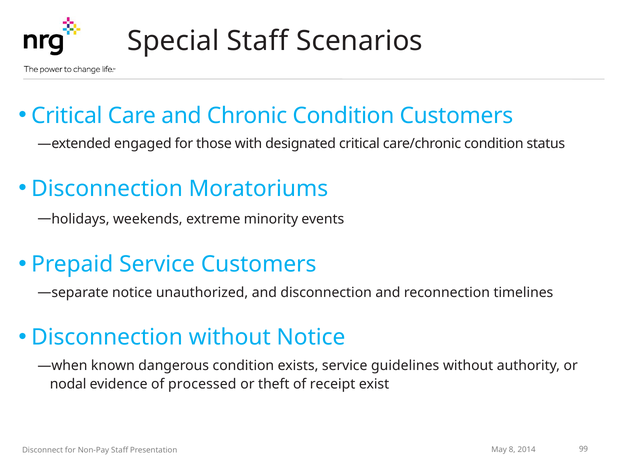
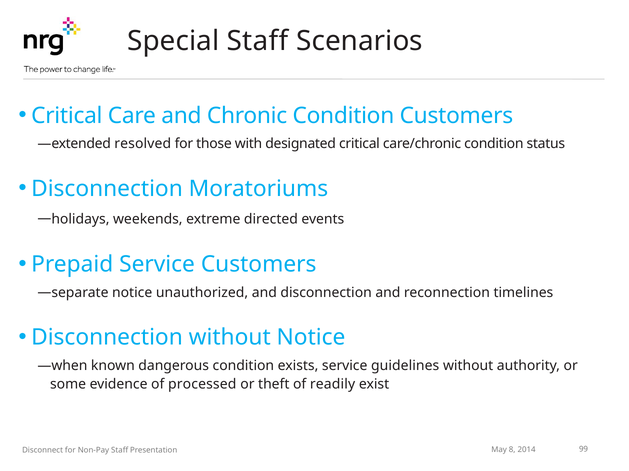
engaged: engaged -> resolved
minority: minority -> directed
nodal: nodal -> some
receipt: receipt -> readily
